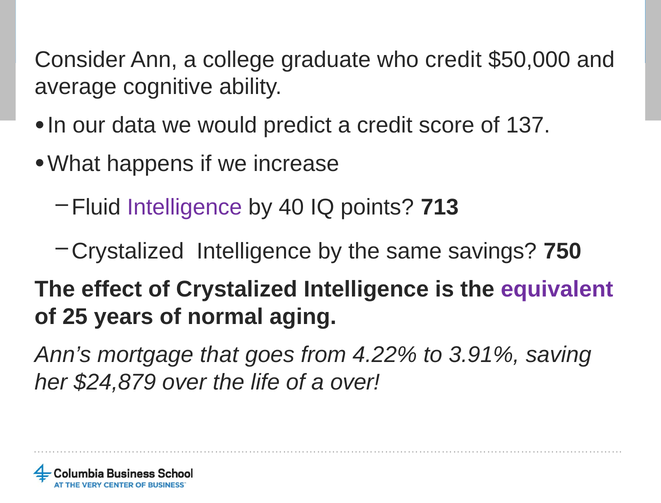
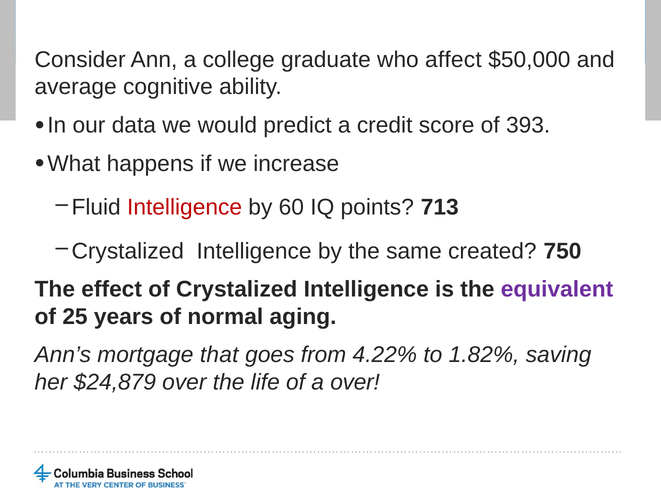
who credit: credit -> affect
137: 137 -> 393
Intelligence at (185, 208) colour: purple -> red
40: 40 -> 60
savings: savings -> created
3.91%: 3.91% -> 1.82%
